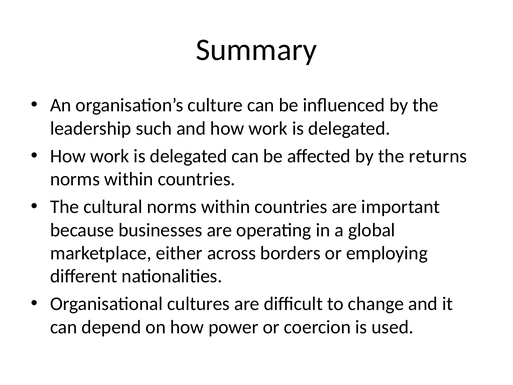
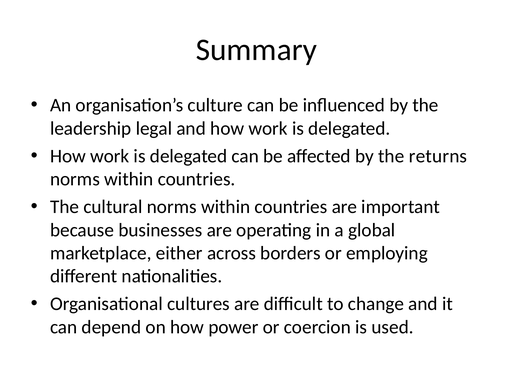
such: such -> legal
